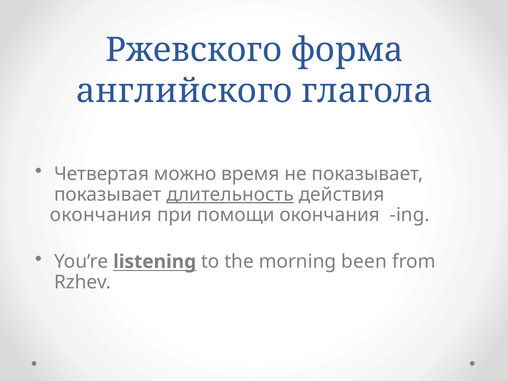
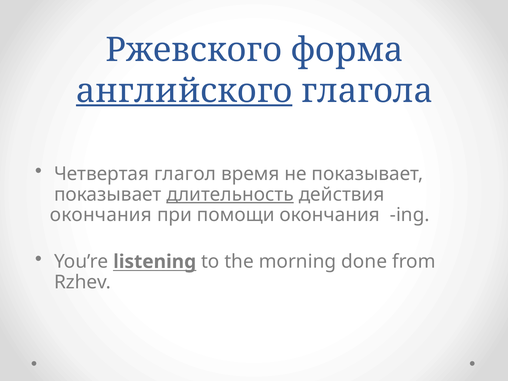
английского underline: none -> present
можно: можно -> глагол
been: been -> done
